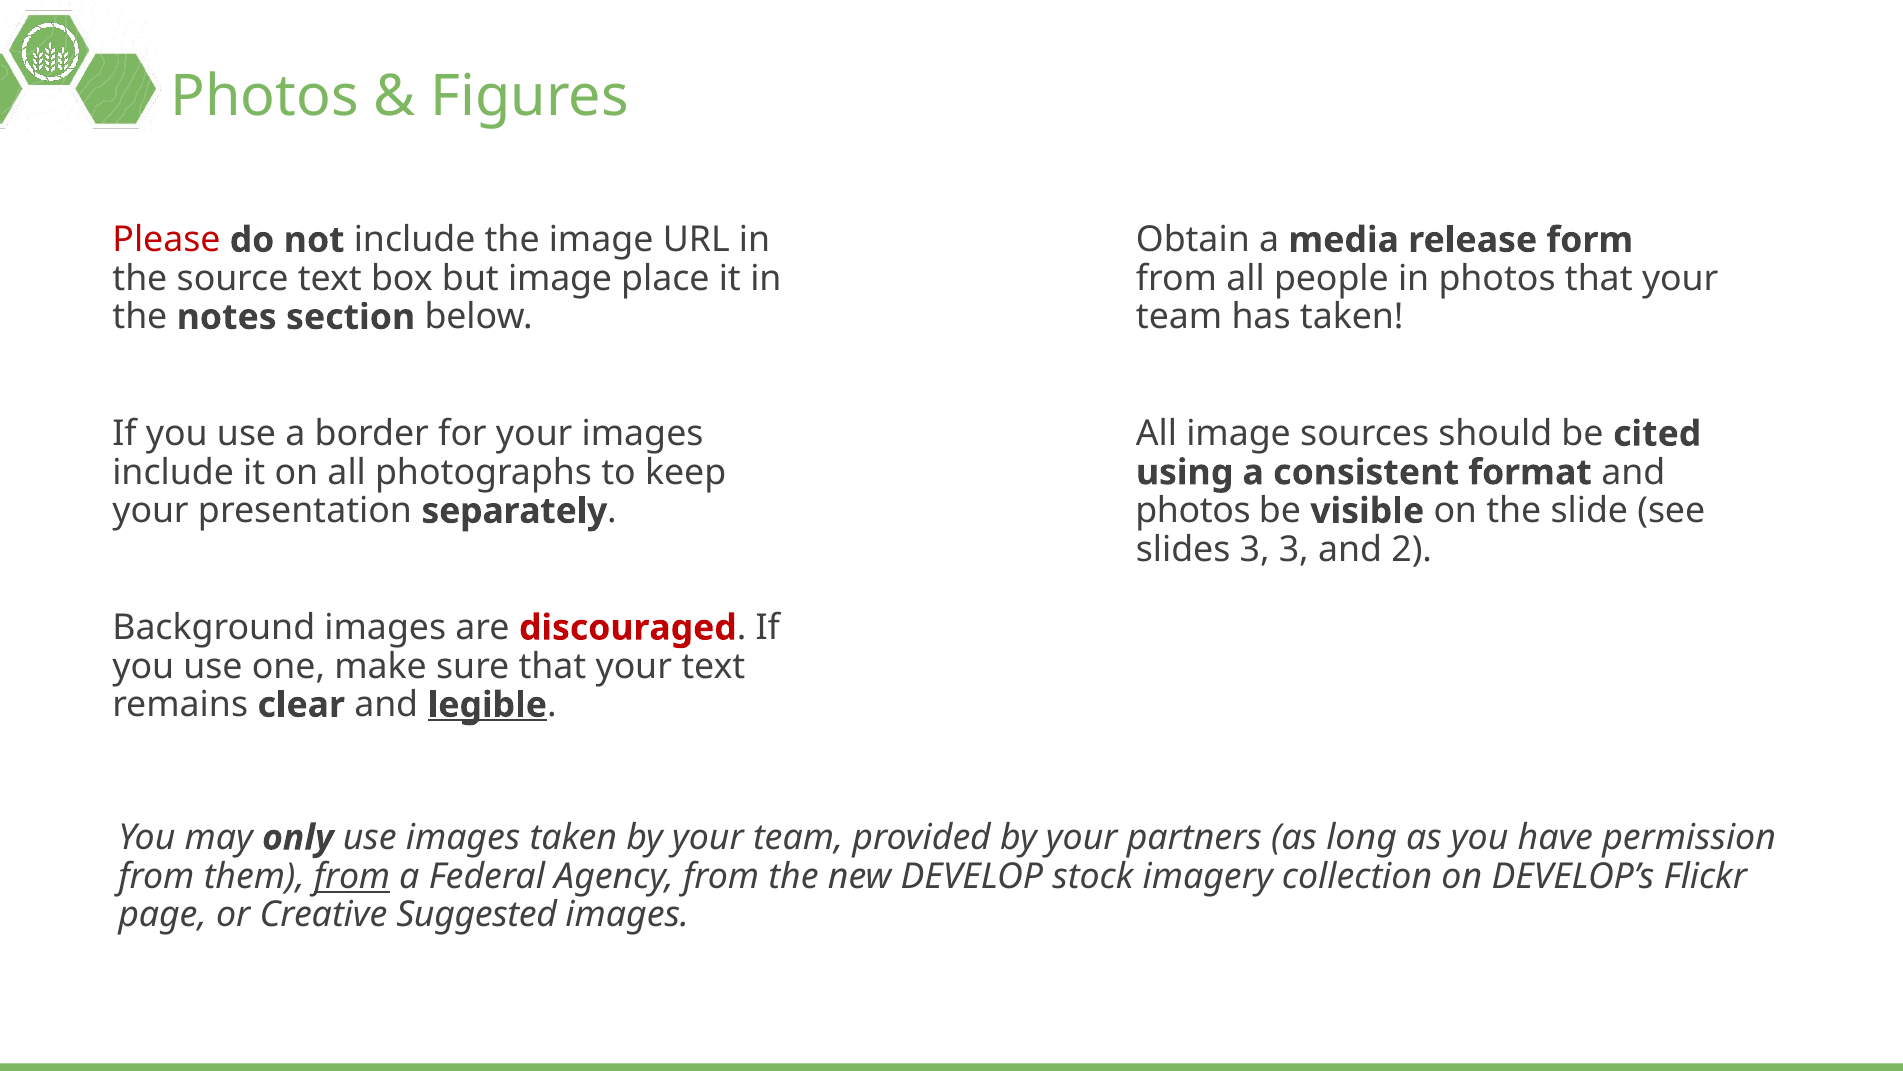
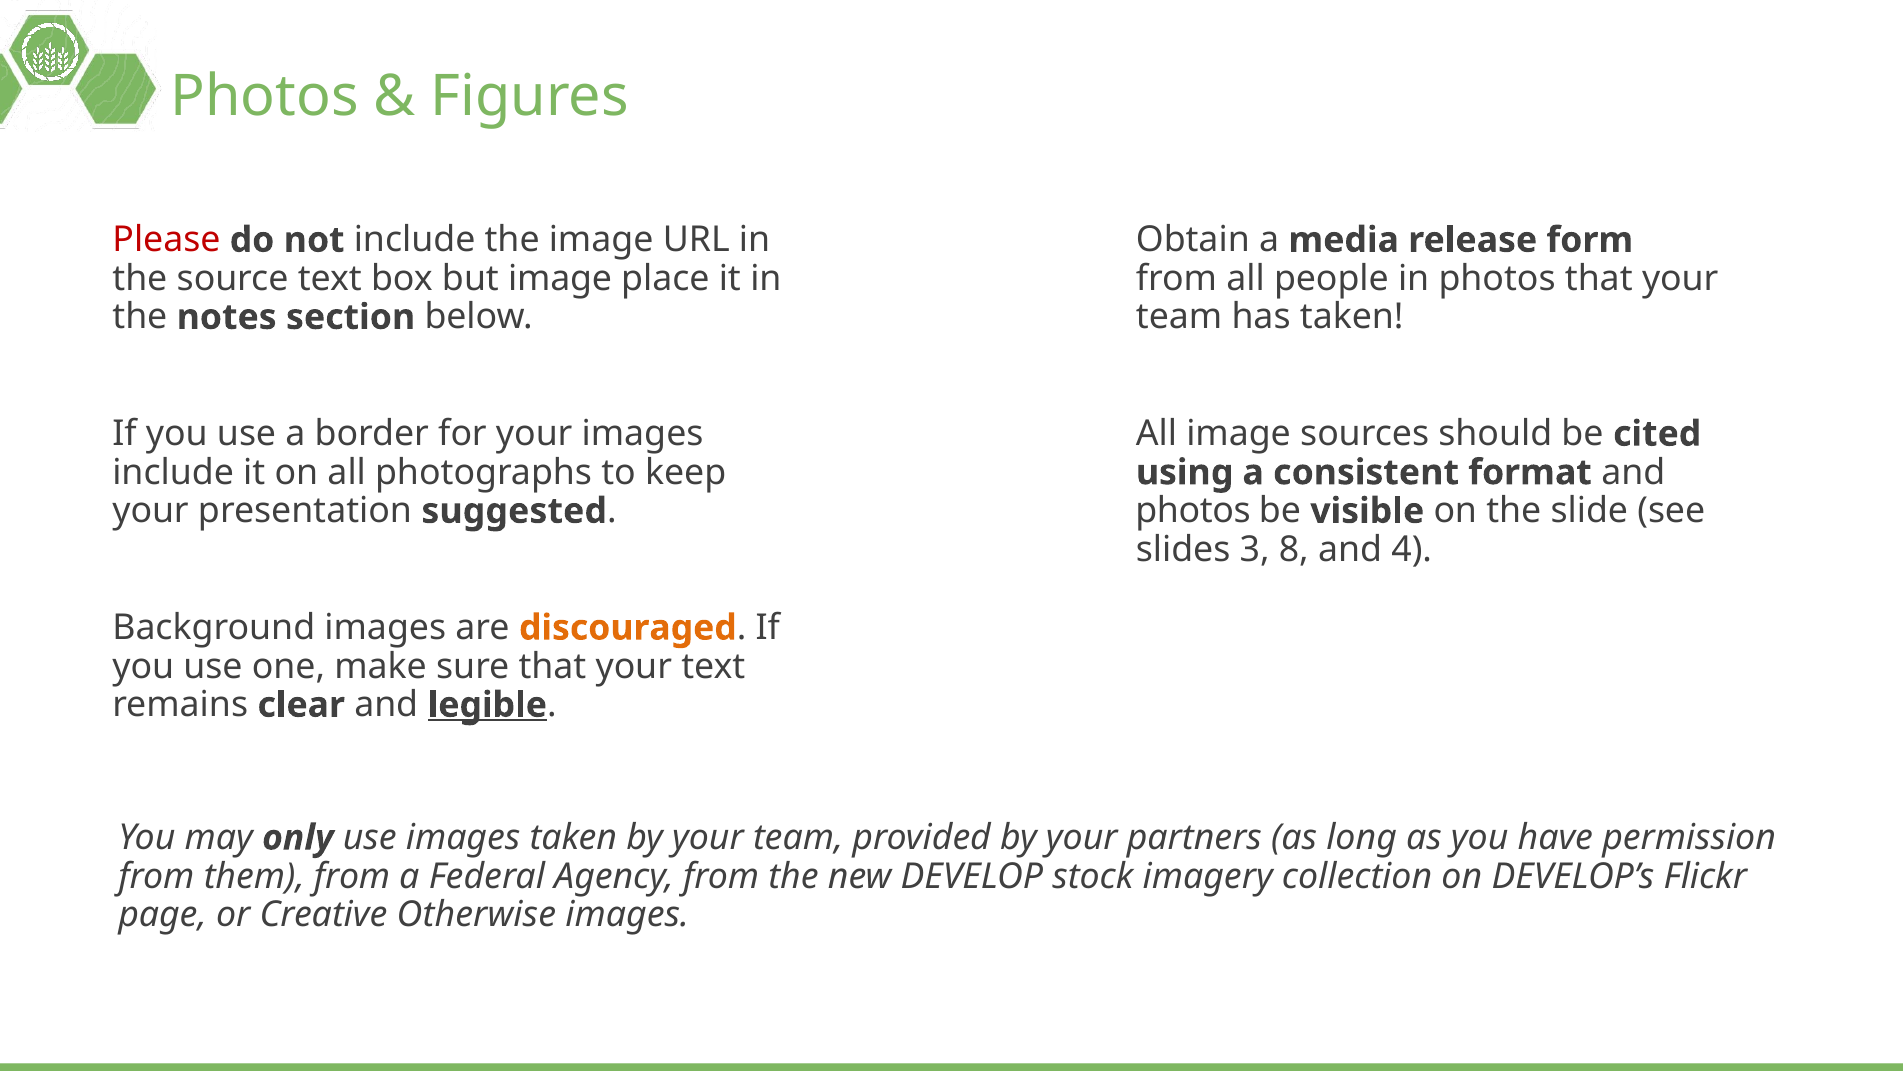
separately: separately -> suggested
3 3: 3 -> 8
2: 2 -> 4
discouraged colour: red -> orange
from at (352, 876) underline: present -> none
Suggested: Suggested -> Otherwise
